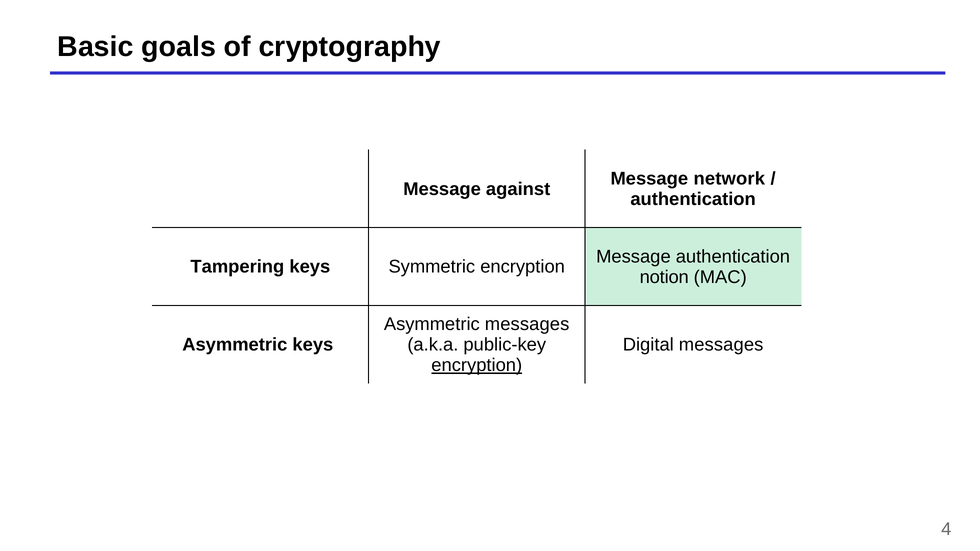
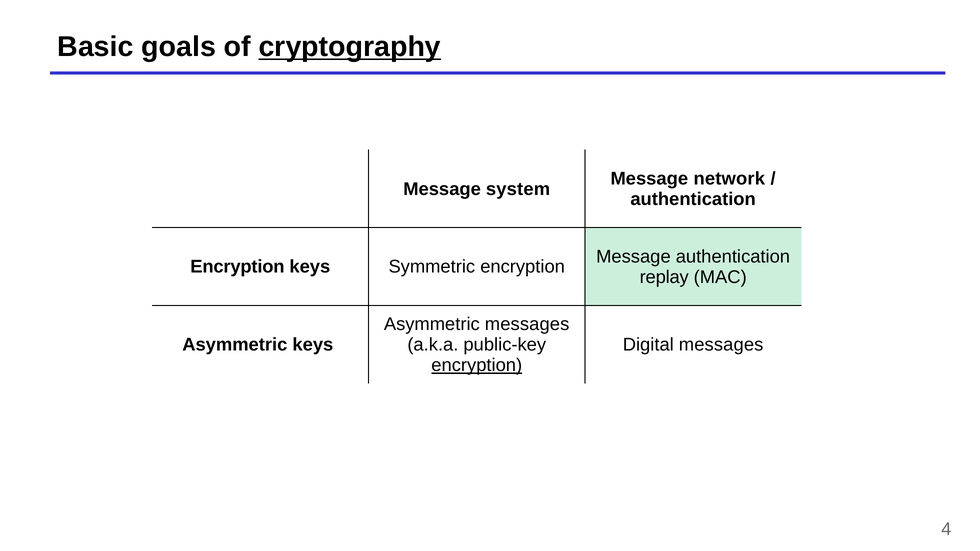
cryptography underline: none -> present
against: against -> system
Tampering at (237, 267): Tampering -> Encryption
notion: notion -> replay
